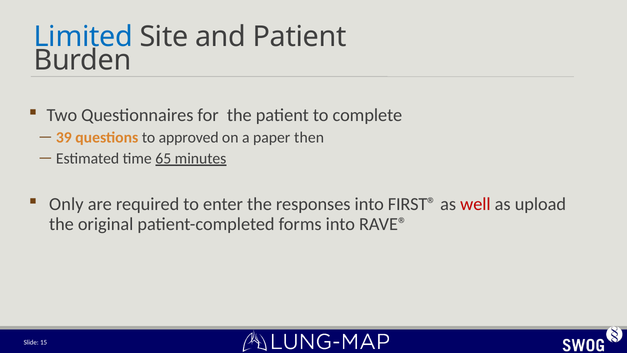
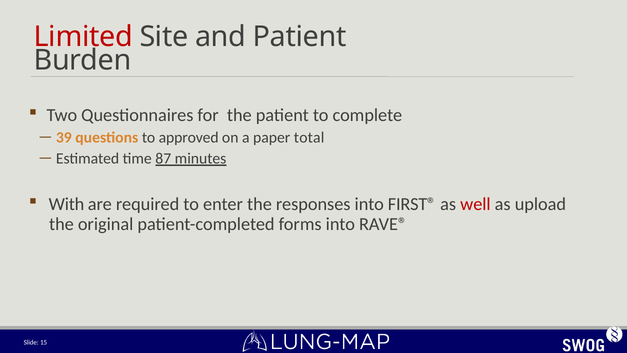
Limited colour: blue -> red
then: then -> total
65: 65 -> 87
Only: Only -> With
